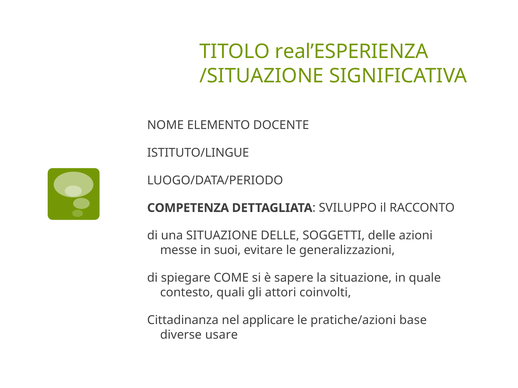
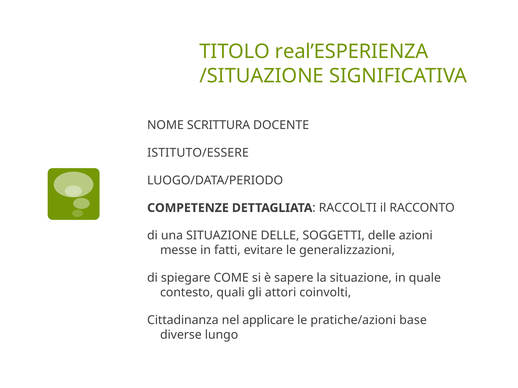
ELEMENTO: ELEMENTO -> SCRITTURA
ISTITUTO/LINGUE: ISTITUTO/LINGUE -> ISTITUTO/ESSERE
COMPETENZA: COMPETENZA -> COMPETENZE
SVILUPPO: SVILUPPO -> RACCOLTI
suoi: suoi -> fatti
usare: usare -> lungo
